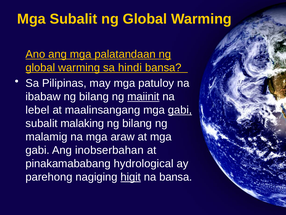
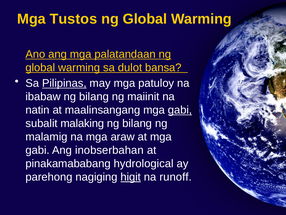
Mga Subalit: Subalit -> Tustos
hindi: hindi -> dulot
Pilipinas underline: none -> present
maiinit underline: present -> none
lebel: lebel -> natin
na bansa: bansa -> runoff
